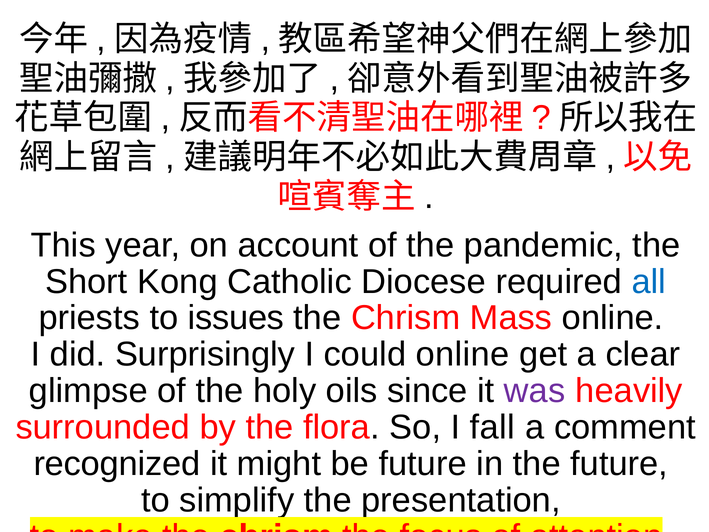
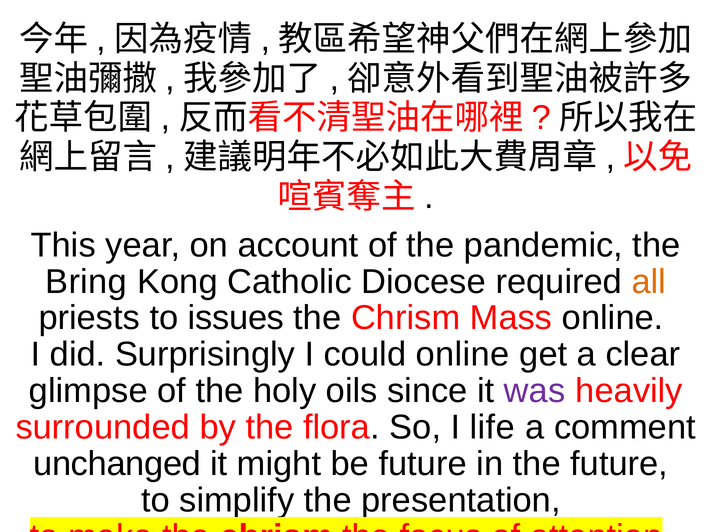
Short: Short -> Bring
all colour: blue -> orange
fall: fall -> life
recognized: recognized -> unchanged
